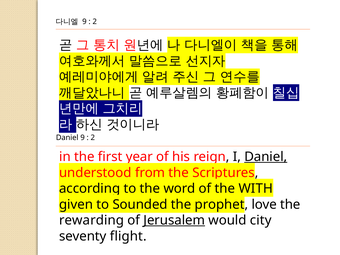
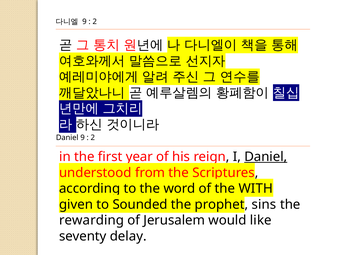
love: love -> sins
Jerusalem underline: present -> none
city: city -> like
flight: flight -> delay
